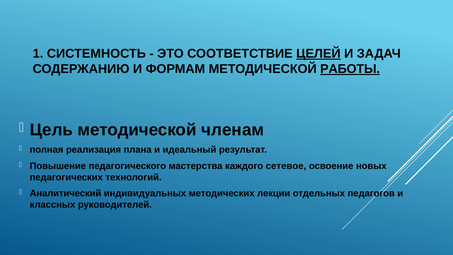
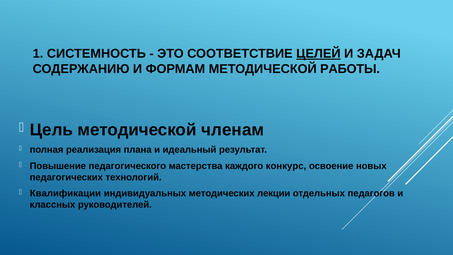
РАБОТЫ underline: present -> none
сетевое: сетевое -> конкурс
Аналитический: Аналитический -> Квалификации
